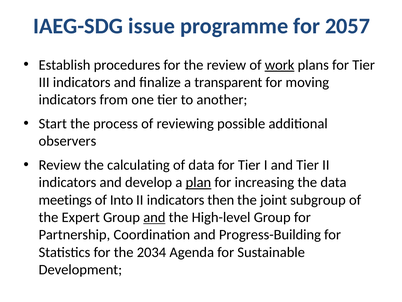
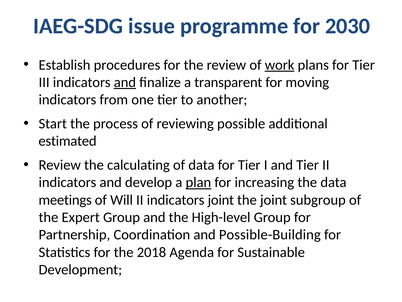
2057: 2057 -> 2030
and at (125, 82) underline: none -> present
observers: observers -> estimated
Into: Into -> Will
indicators then: then -> joint
and at (154, 217) underline: present -> none
Progress-Building: Progress-Building -> Possible-Building
2034: 2034 -> 2018
